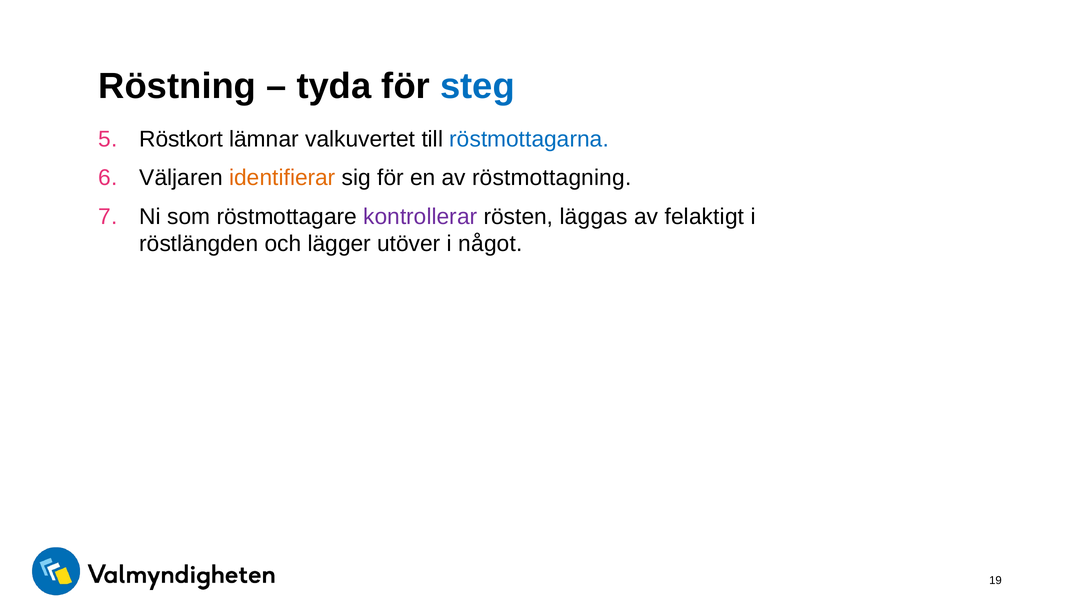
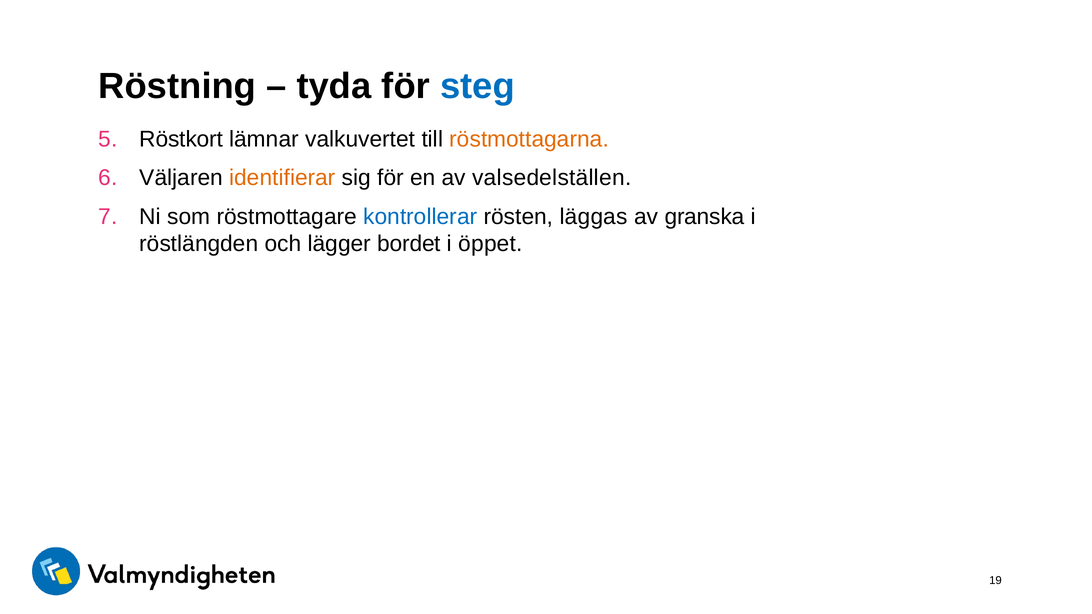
röstmottagarna colour: blue -> orange
röstmottagning: röstmottagning -> valsedelställen
kontrollerar colour: purple -> blue
felaktigt: felaktigt -> granska
utöver: utöver -> bordet
något: något -> öppet
